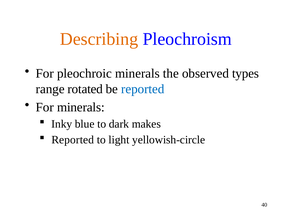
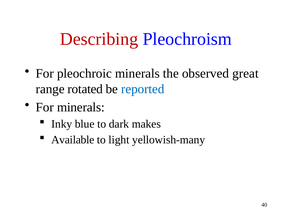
Describing colour: orange -> red
types: types -> great
Reported at (73, 140): Reported -> Available
yellowish-circle: yellowish-circle -> yellowish-many
